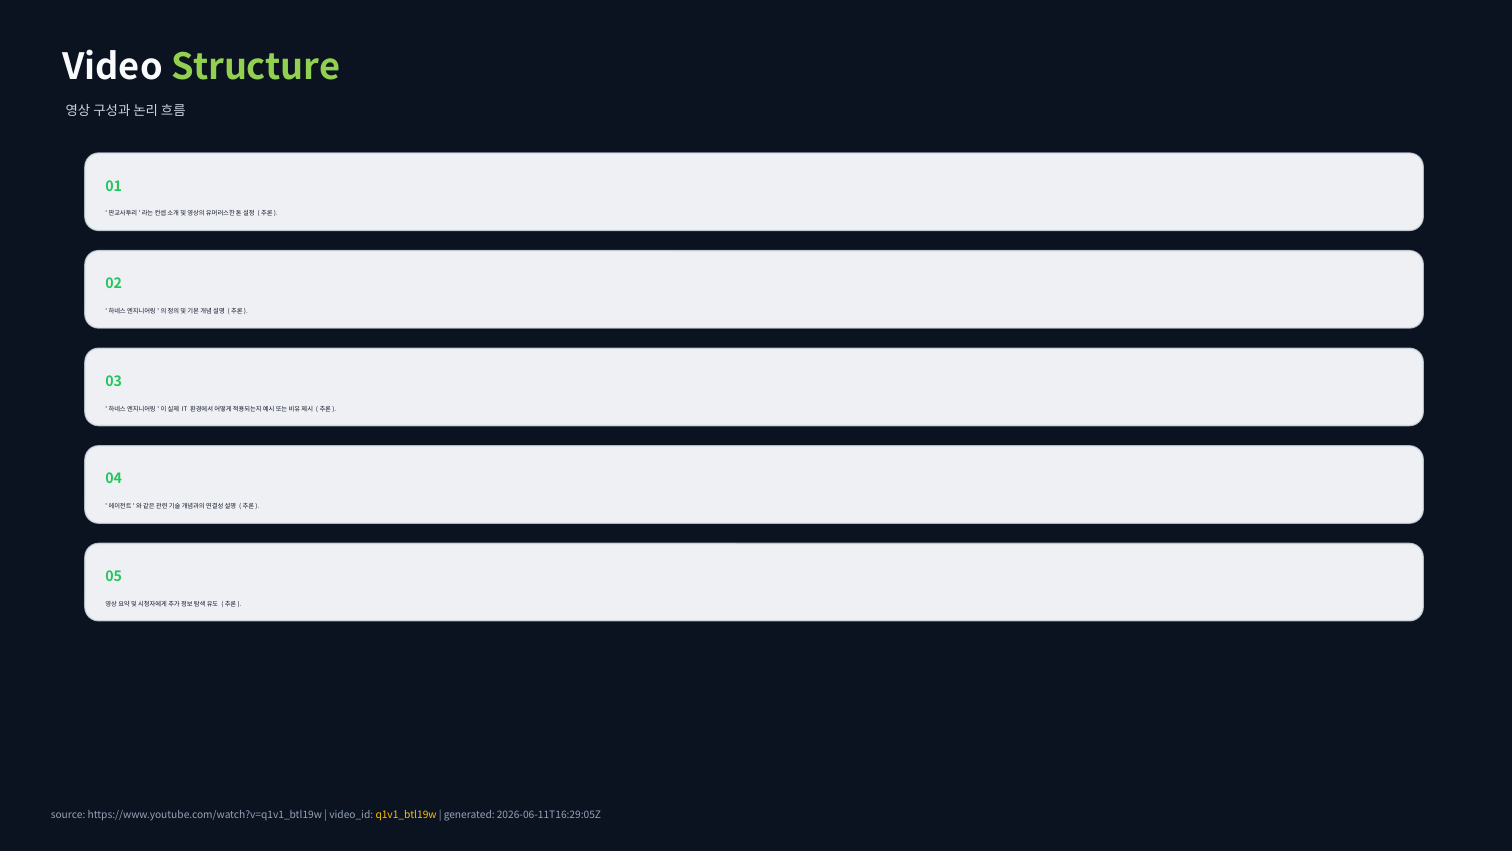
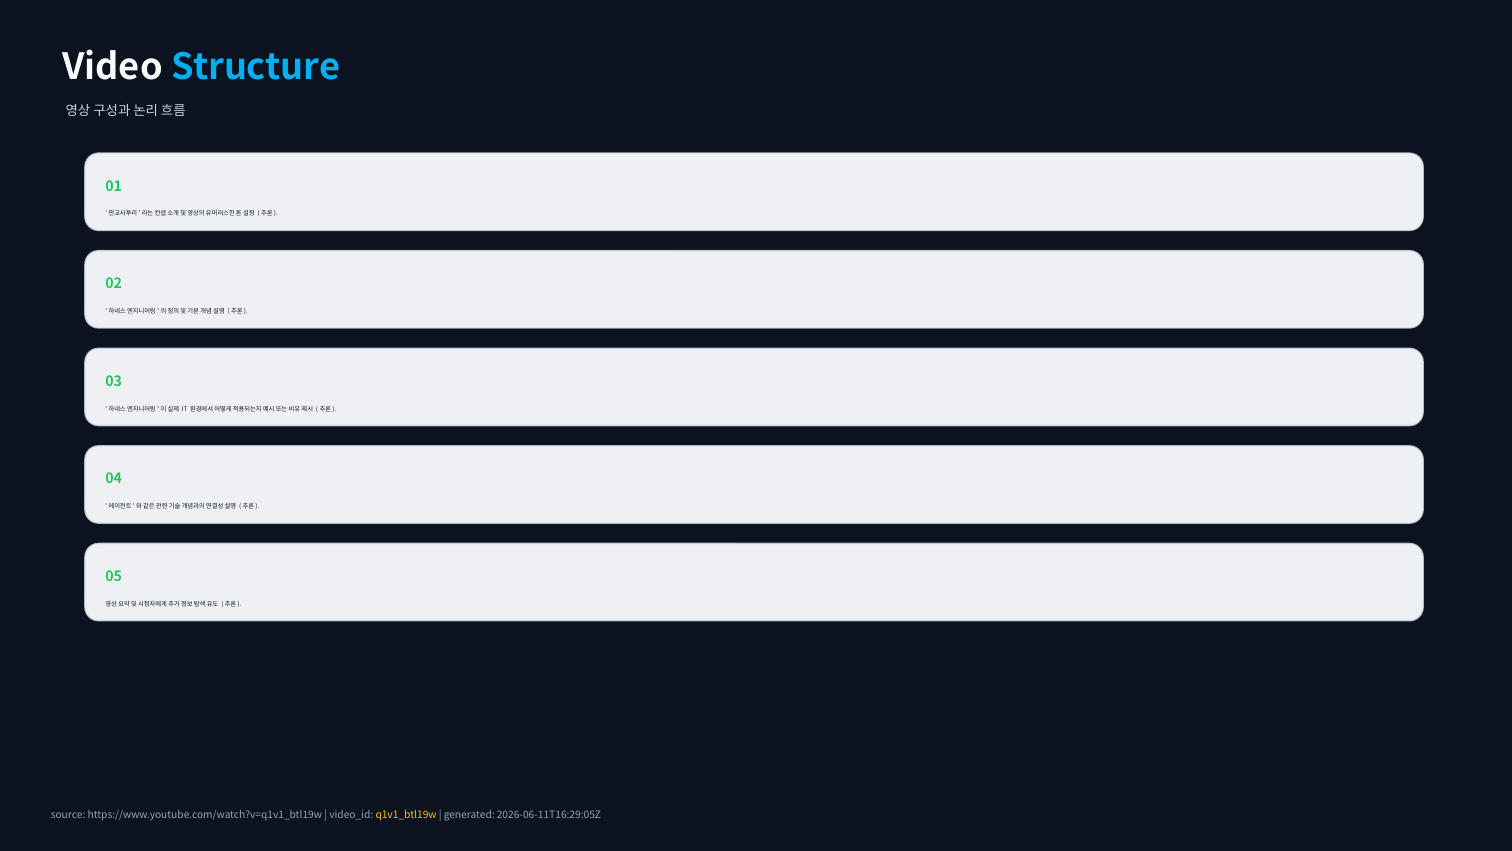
Structure colour: light green -> light blue
